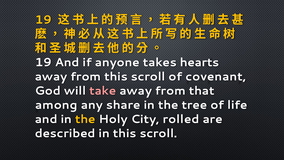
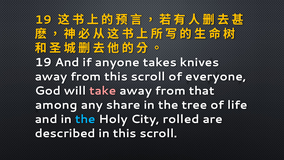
hearts: hearts -> knives
covenant: covenant -> everyone
the at (85, 119) colour: yellow -> light blue
